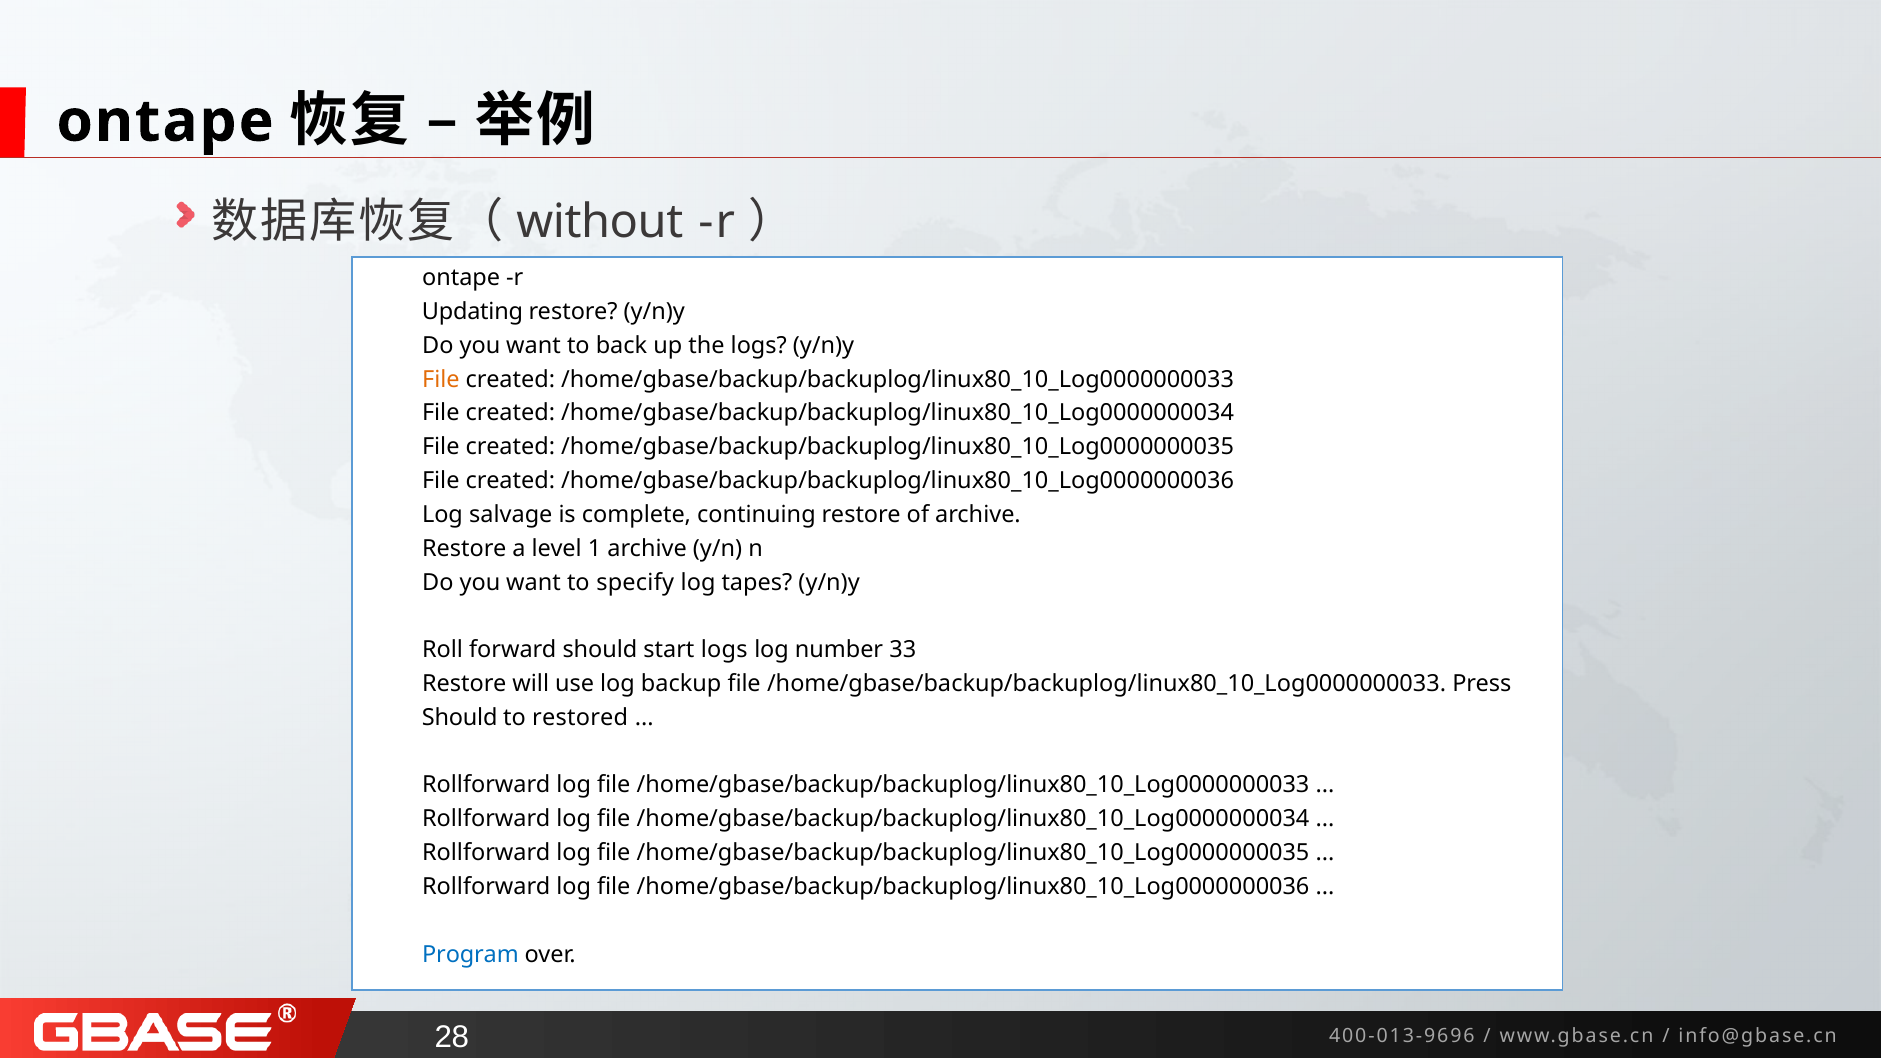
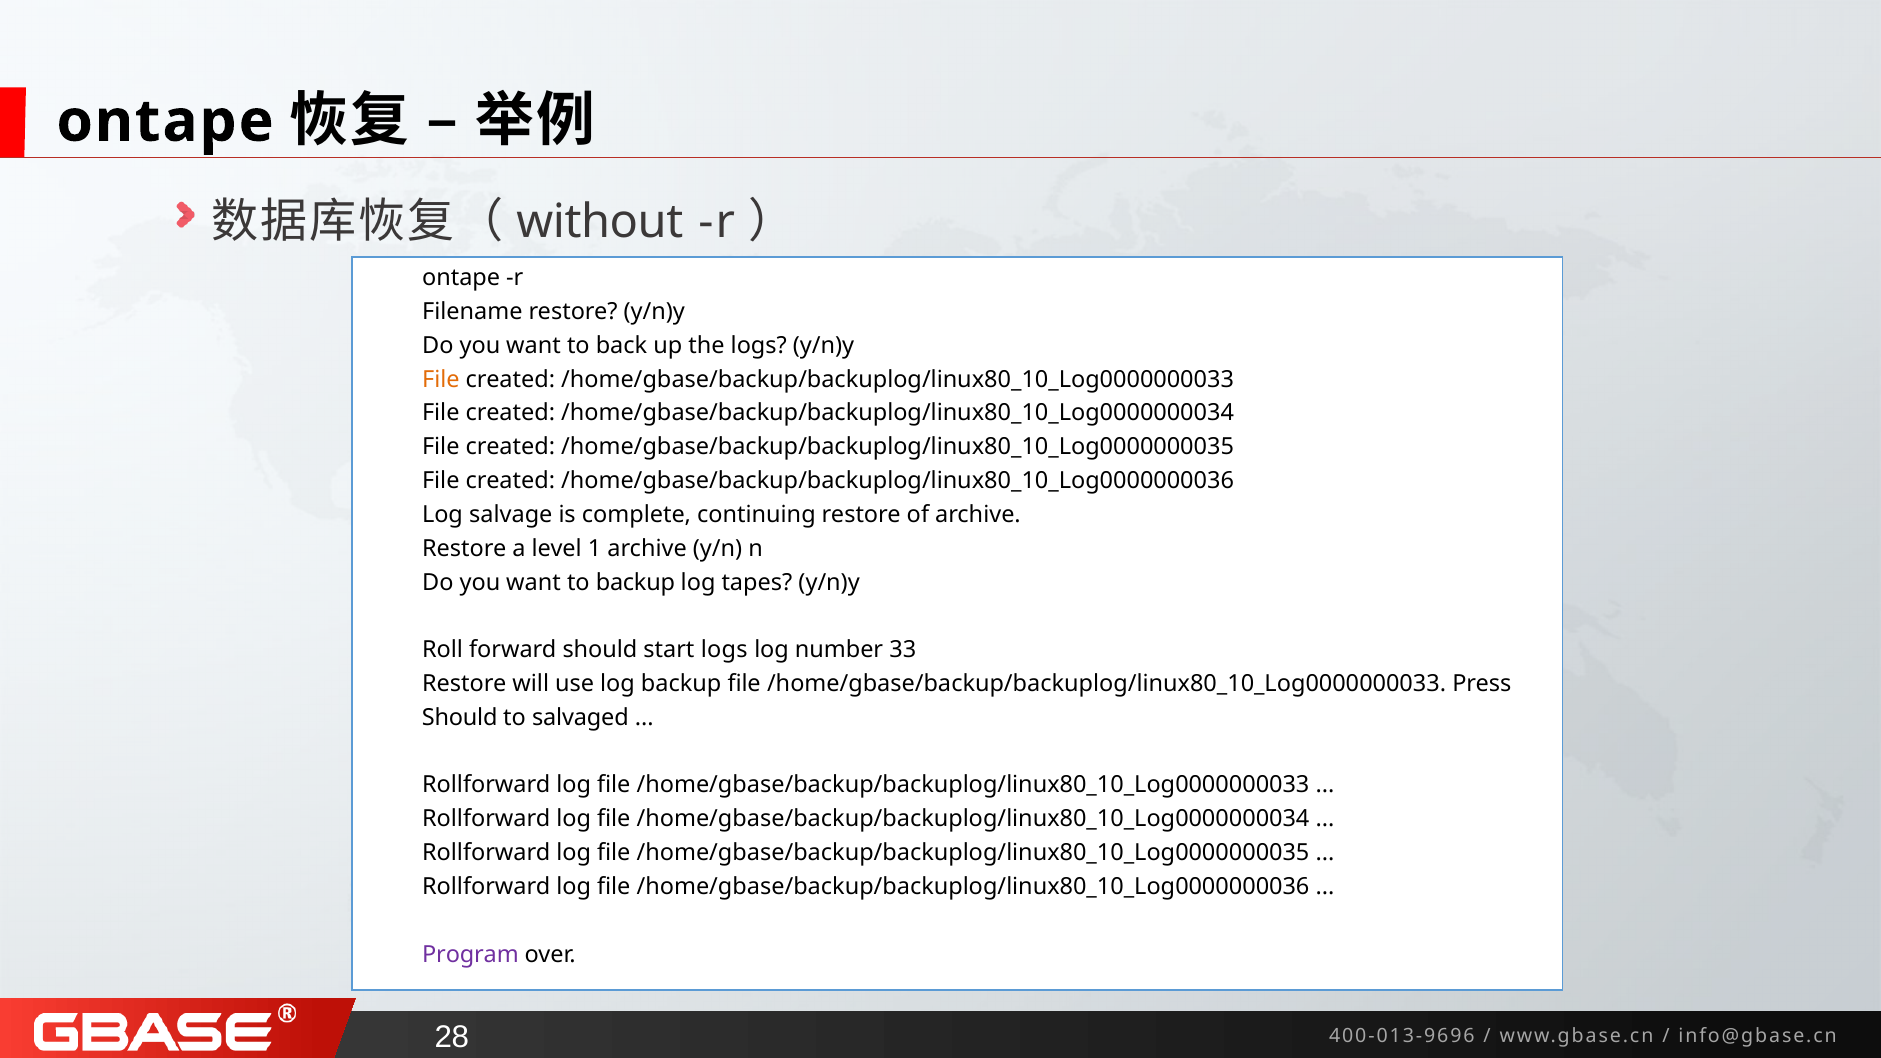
Updating: Updating -> Filename
to specify: specify -> backup
restored: restored -> salvaged
Program colour: blue -> purple
